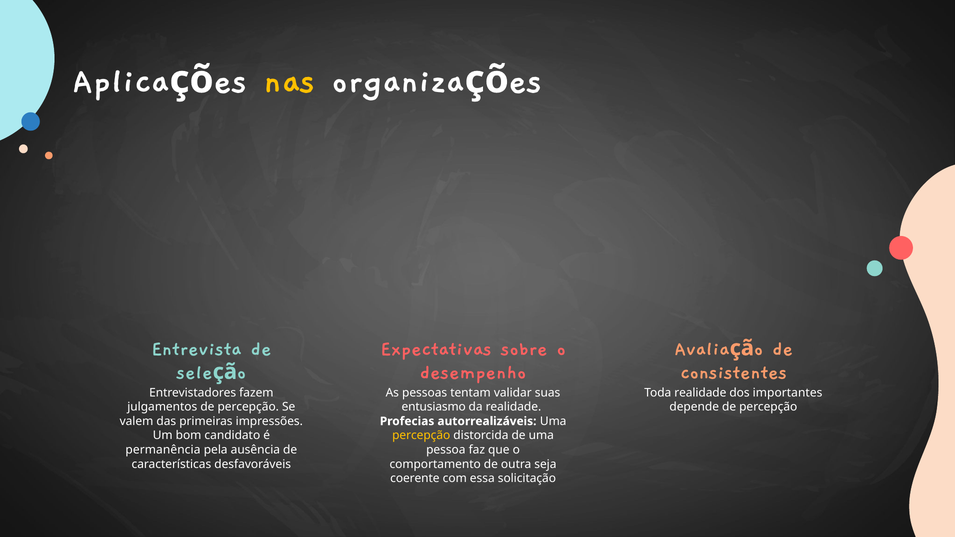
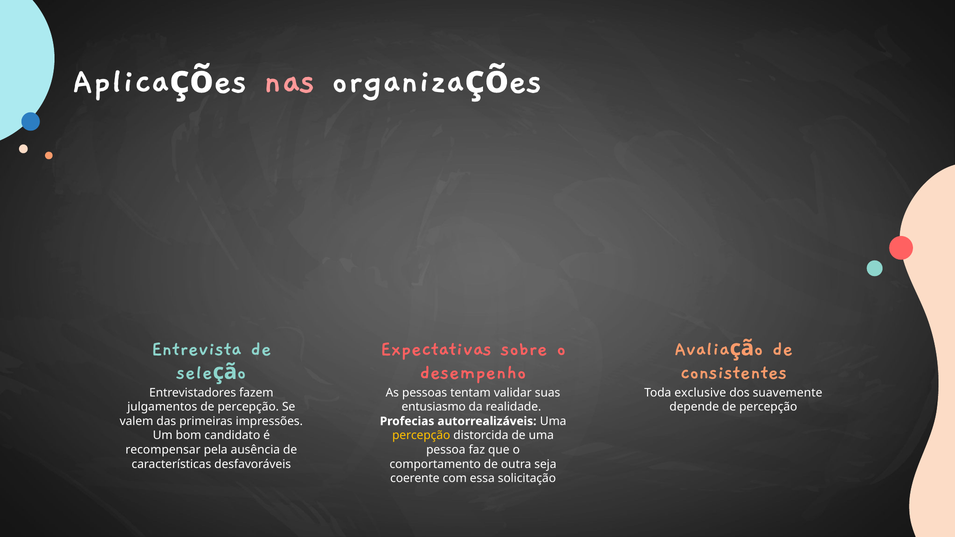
nas colour: yellow -> pink
Toda realidade: realidade -> exclusive
importantes: importantes -> suavemente
permanência: permanência -> recompensar
